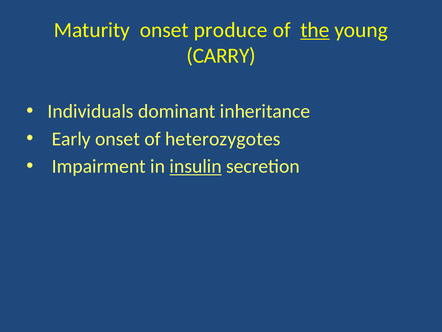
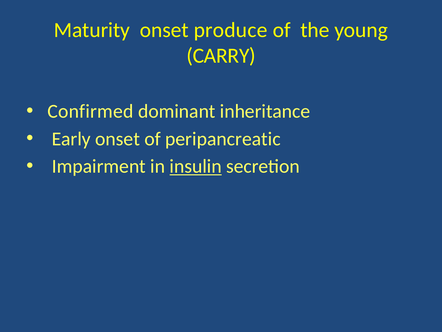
the underline: present -> none
Individuals: Individuals -> Confirmed
heterozygotes: heterozygotes -> peripancreatic
